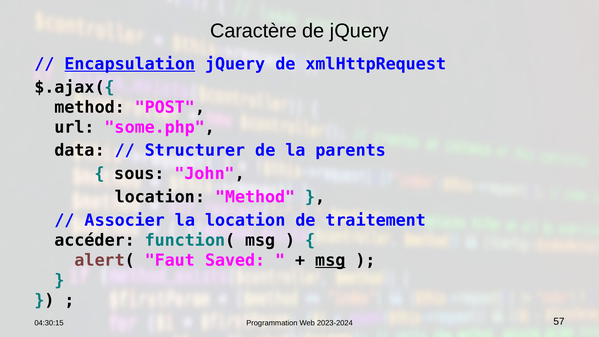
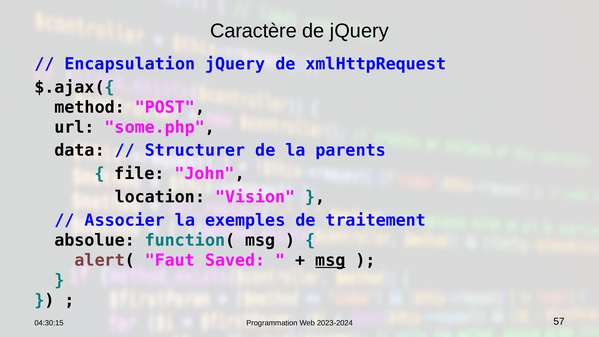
Encapsulation underline: present -> none
sous: sous -> file
location Method: Method -> Vision
la location: location -> exemples
accéder: accéder -> absolue
